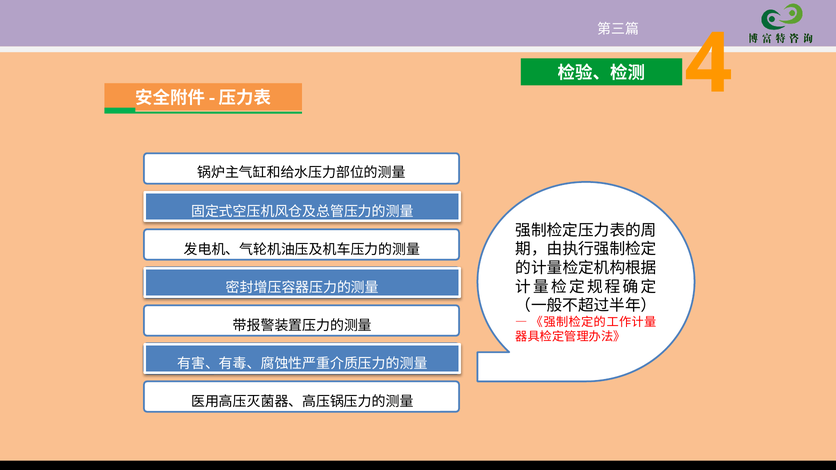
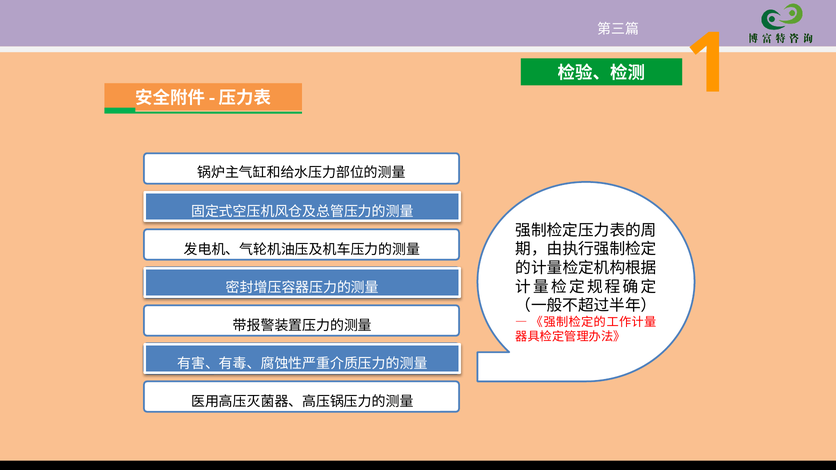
4: 4 -> 1
